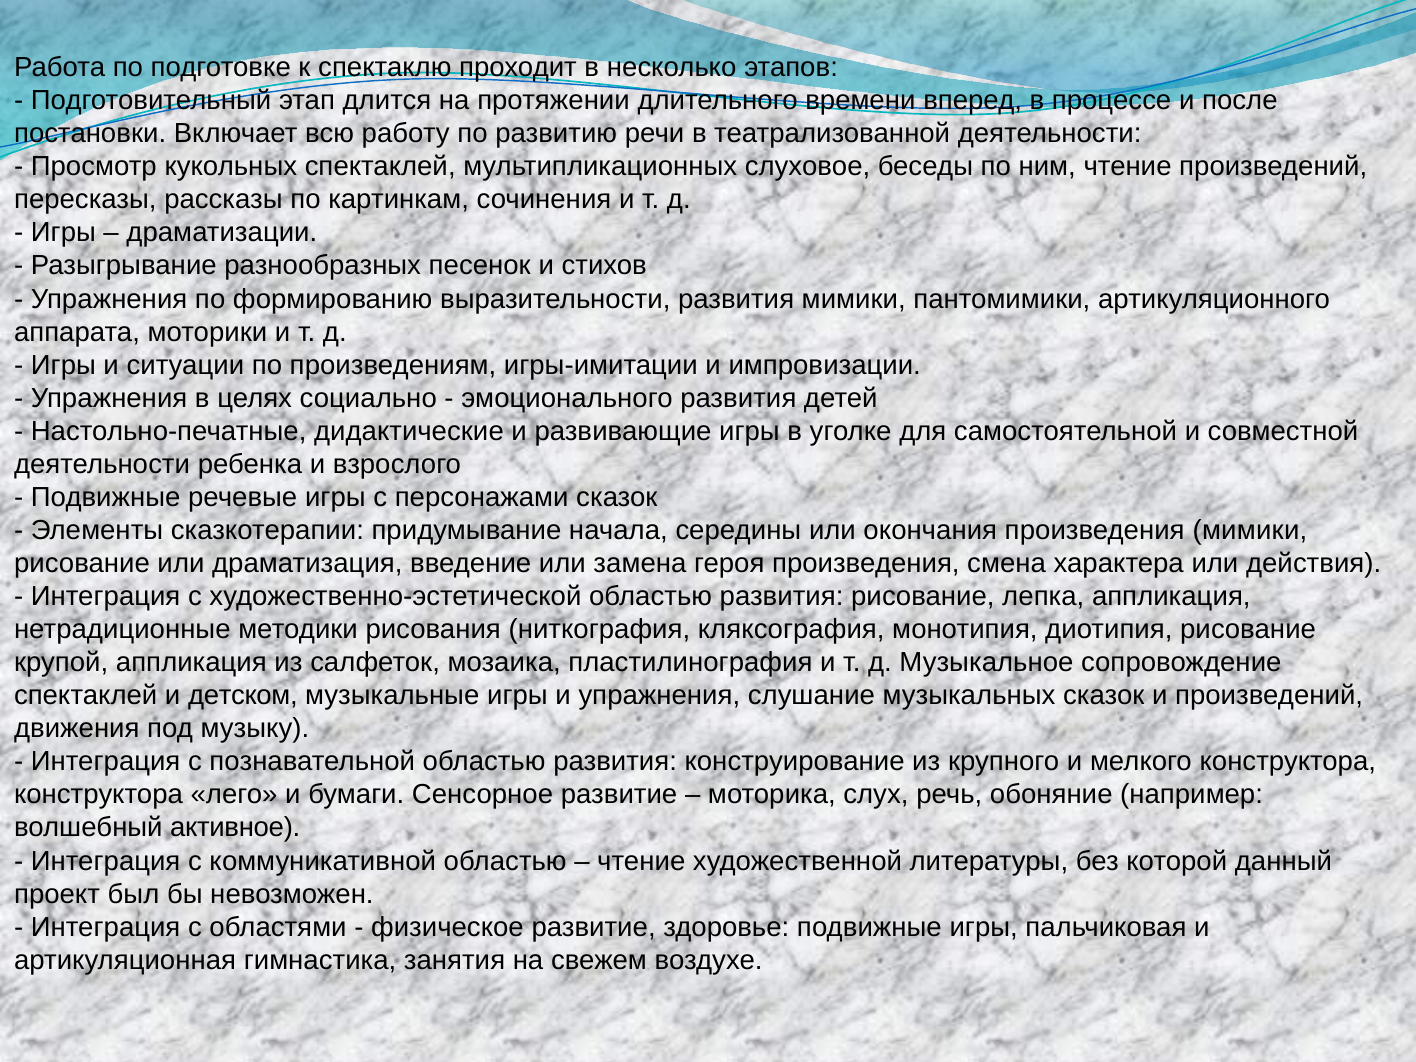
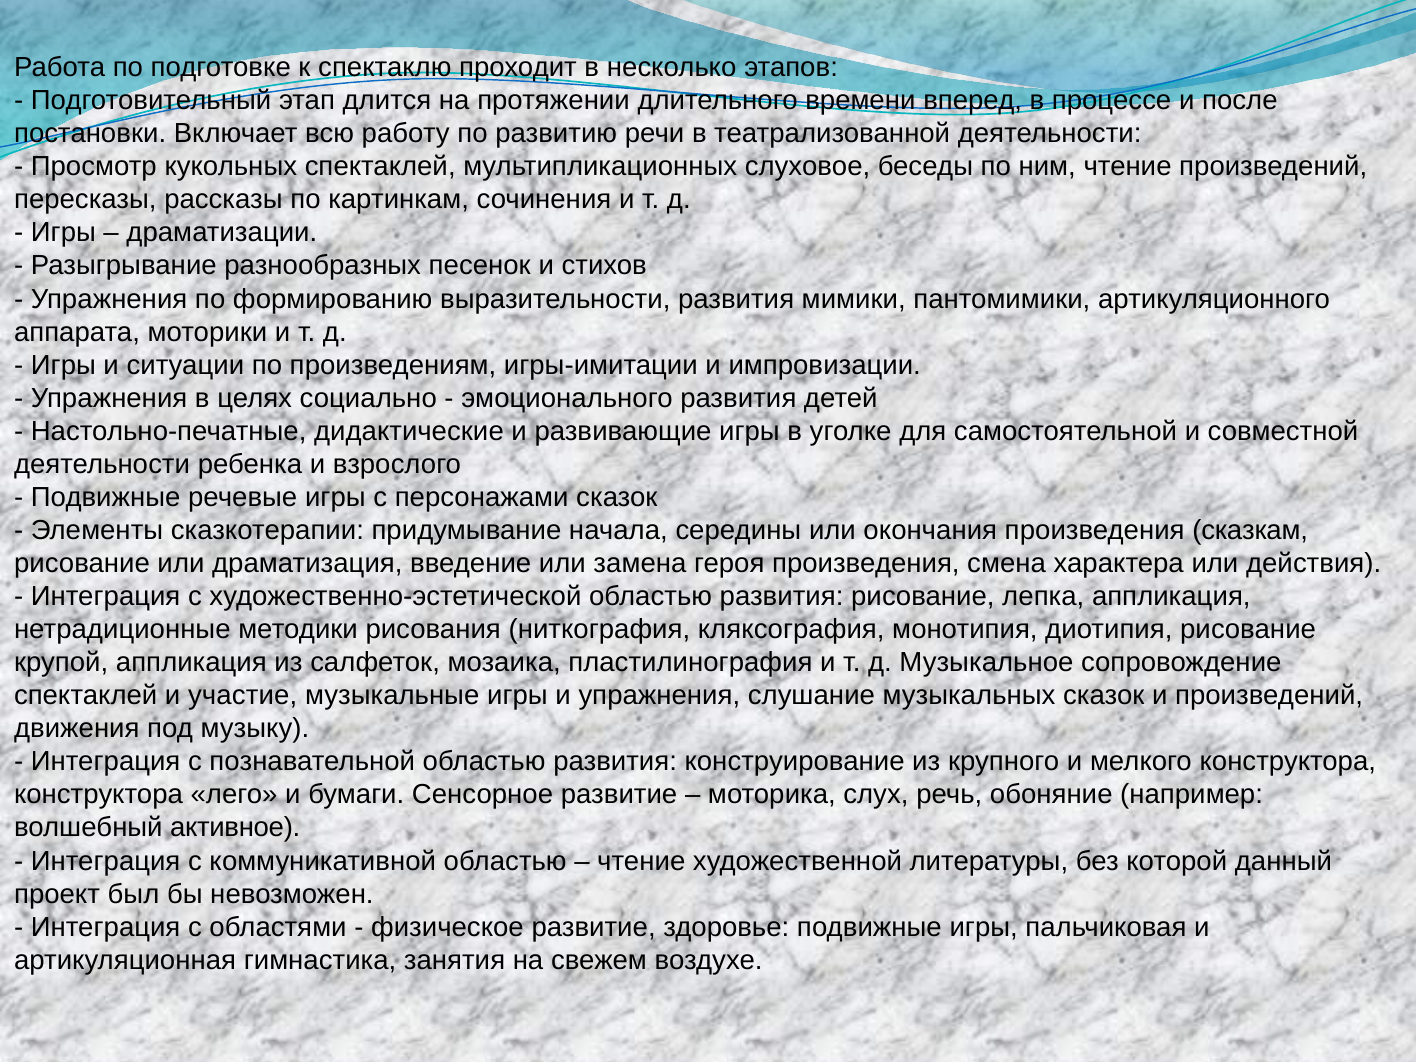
произведения мимики: мимики -> сказкам
детском: детском -> участие
